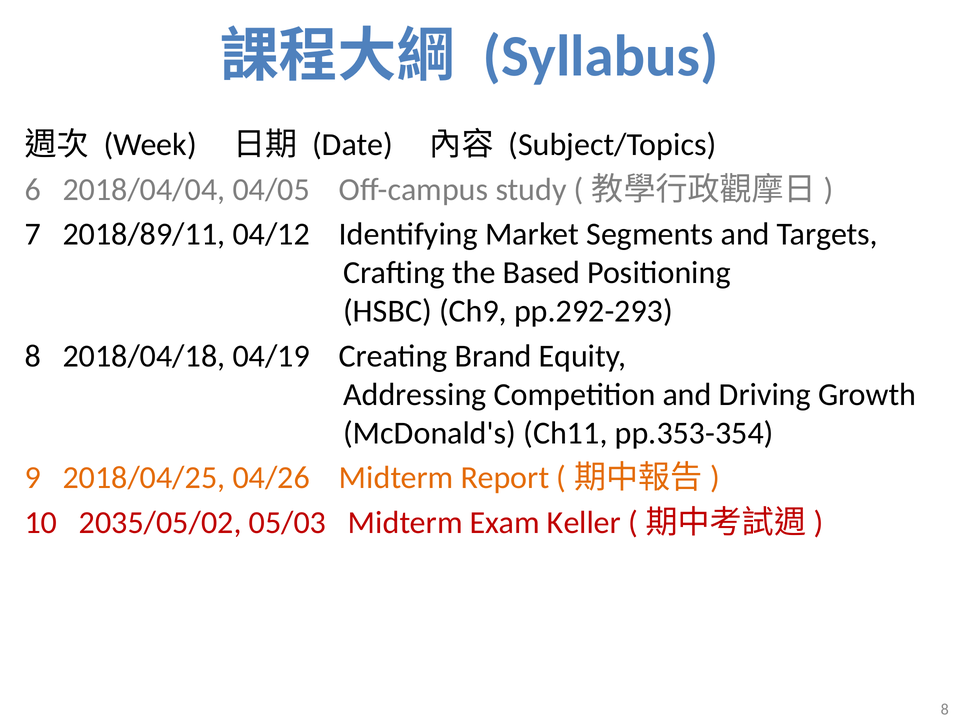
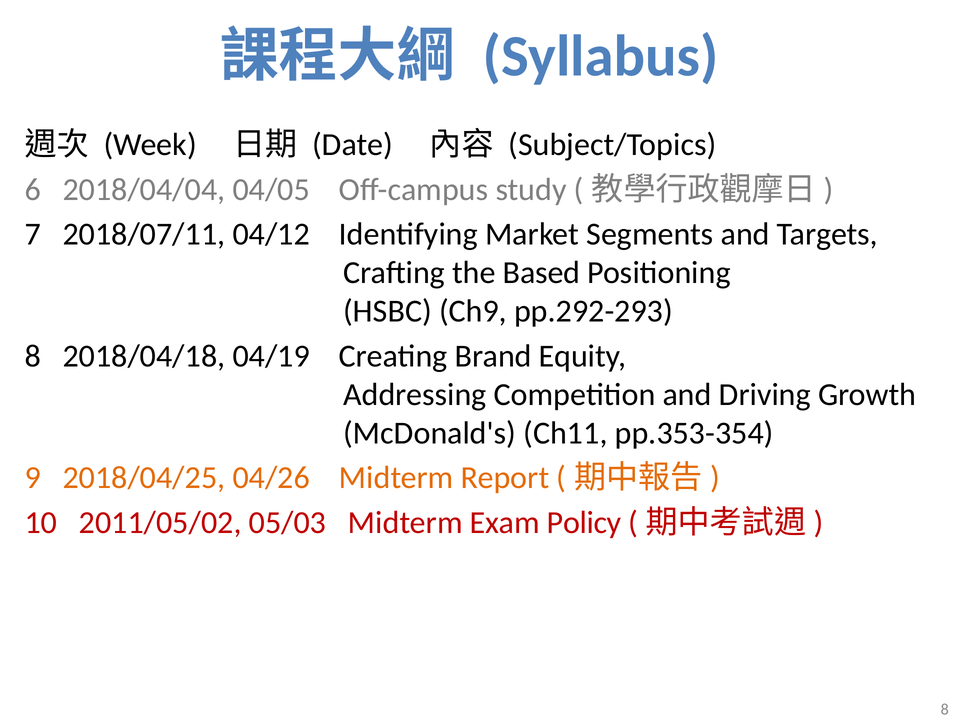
2018/89/11: 2018/89/11 -> 2018/07/11
2035/05/02: 2035/05/02 -> 2011/05/02
Keller: Keller -> Policy
